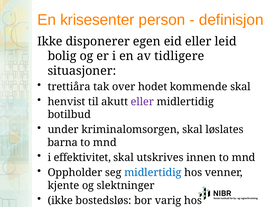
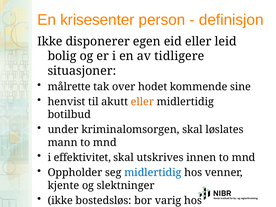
trettiåra: trettiåra -> målrette
kommende skal: skal -> sine
eller at (142, 102) colour: purple -> orange
barna: barna -> mann
